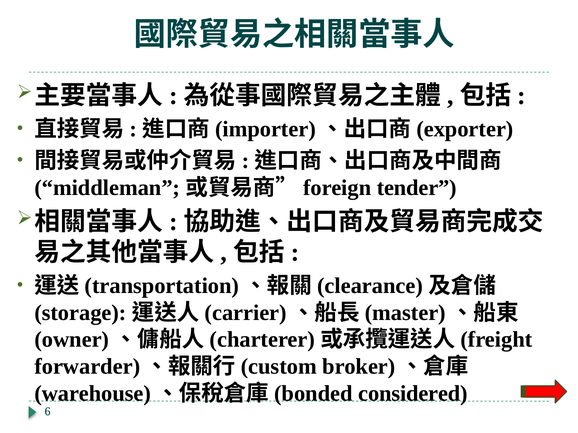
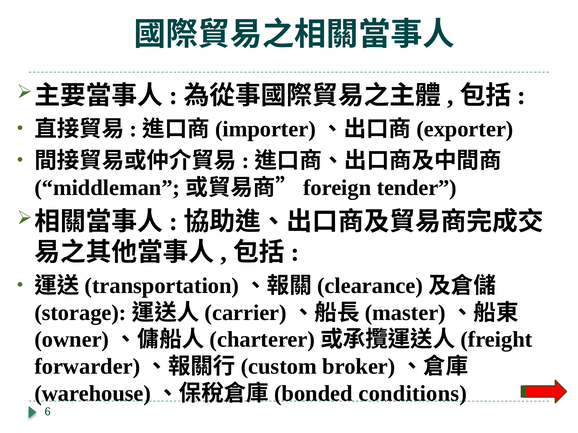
considered: considered -> conditions
